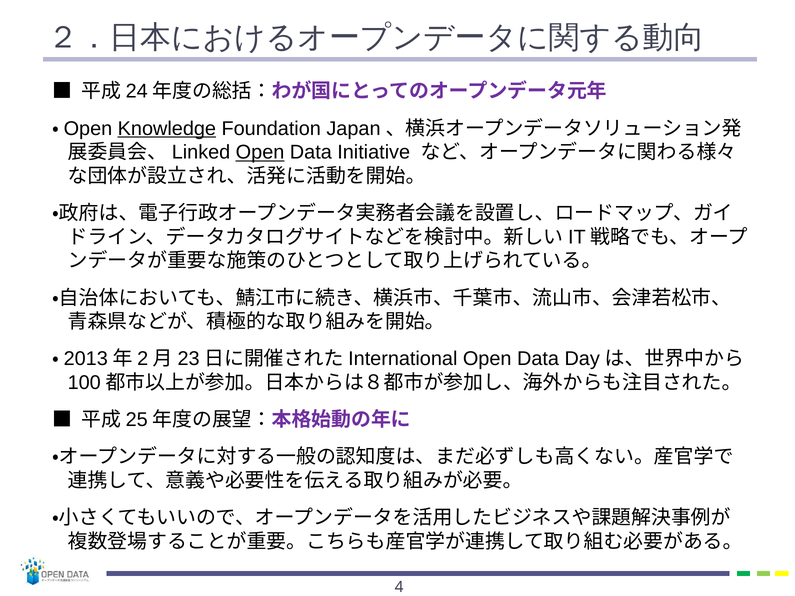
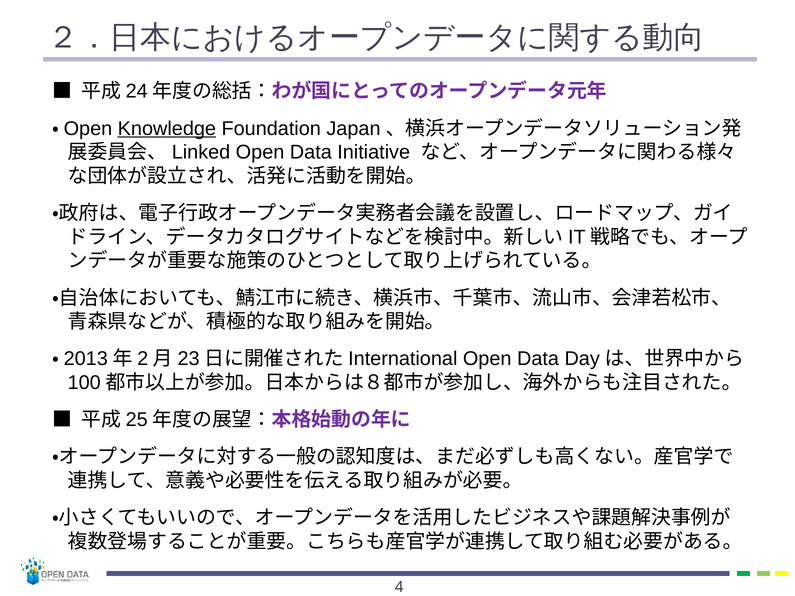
Open at (260, 152) underline: present -> none
